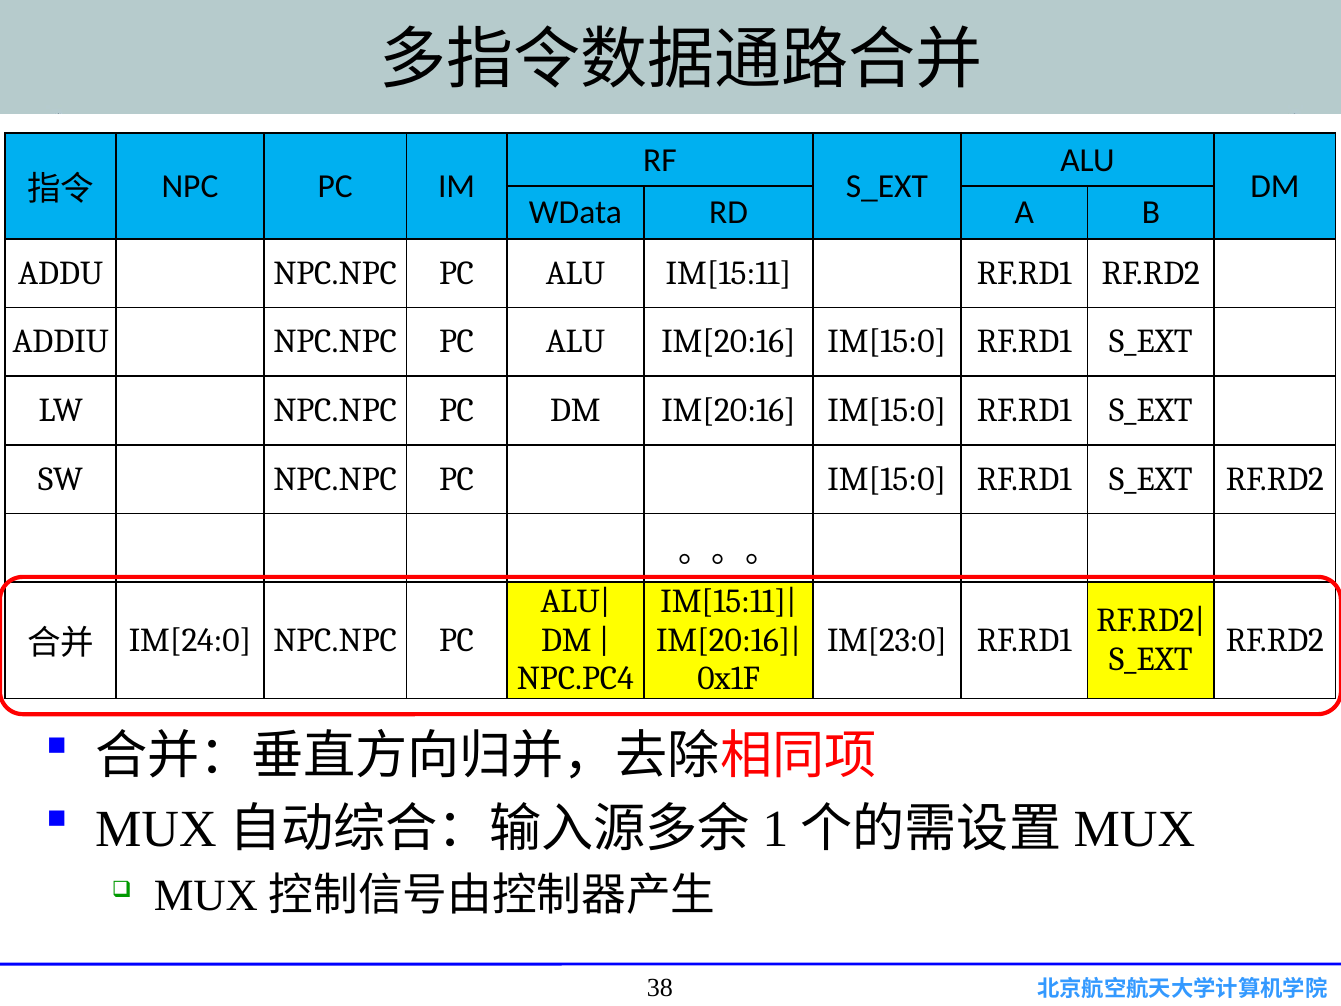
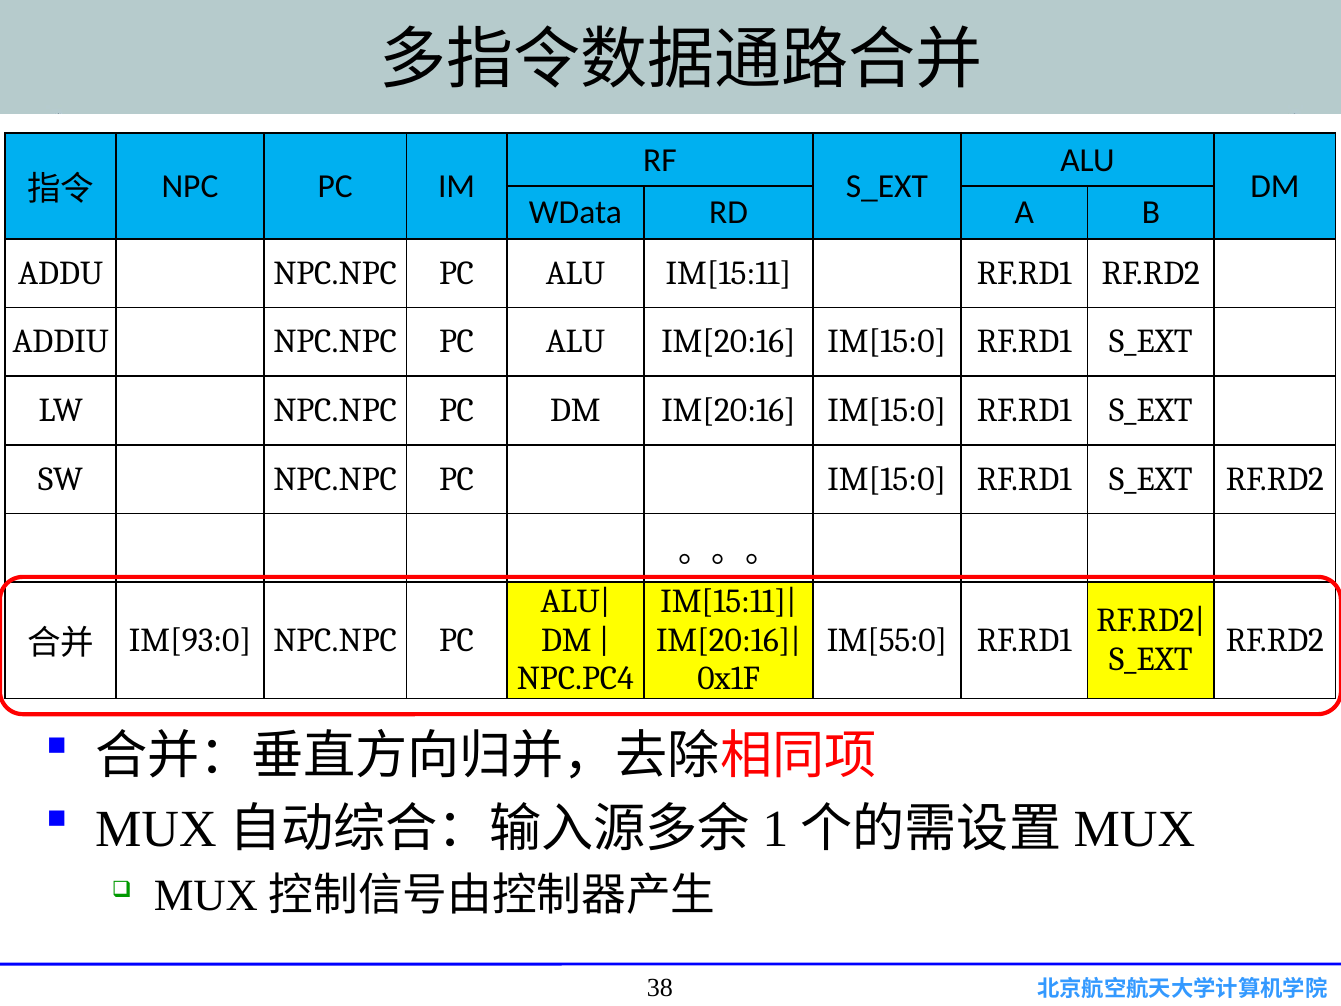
IM[23:0: IM[23:0 -> IM[55:0
IM[24:0: IM[24:0 -> IM[93:0
